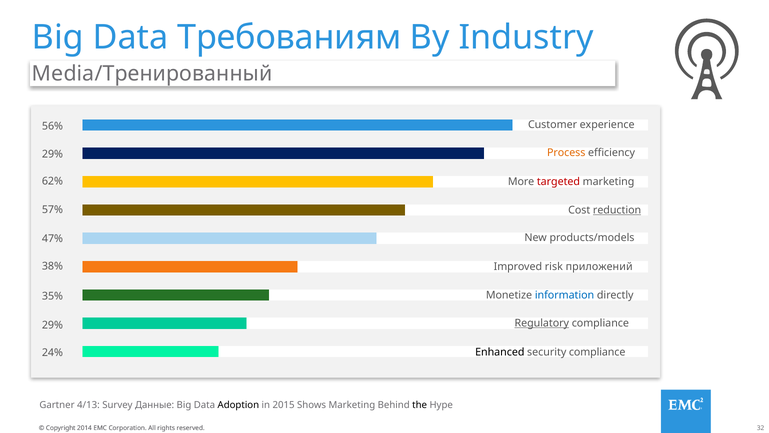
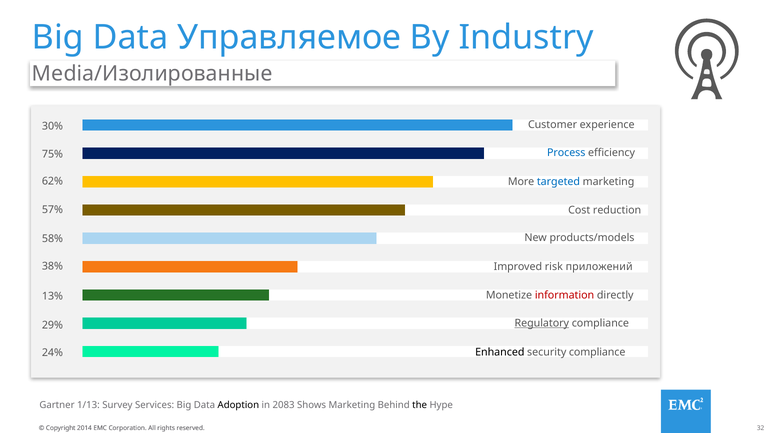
Требованиям: Требованиям -> Управляемое
Media/Тренированный: Media/Тренированный -> Media/Изолированные
56%: 56% -> 30%
Process colour: orange -> blue
29% at (52, 154): 29% -> 75%
targeted colour: red -> blue
reduction underline: present -> none
47%: 47% -> 58%
information colour: blue -> red
35%: 35% -> 13%
4/13: 4/13 -> 1/13
Данные: Данные -> Services
2015: 2015 -> 2083
